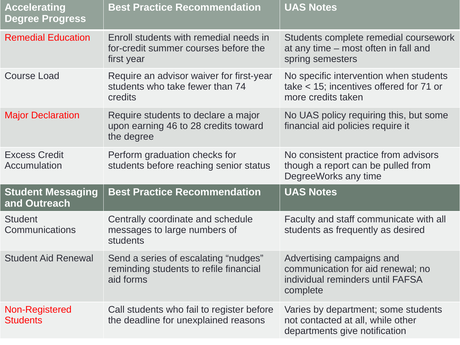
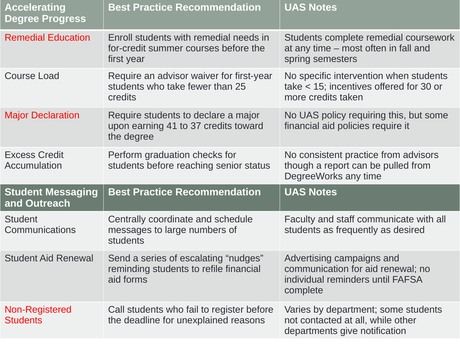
74: 74 -> 25
71: 71 -> 30
46: 46 -> 41
28: 28 -> 37
